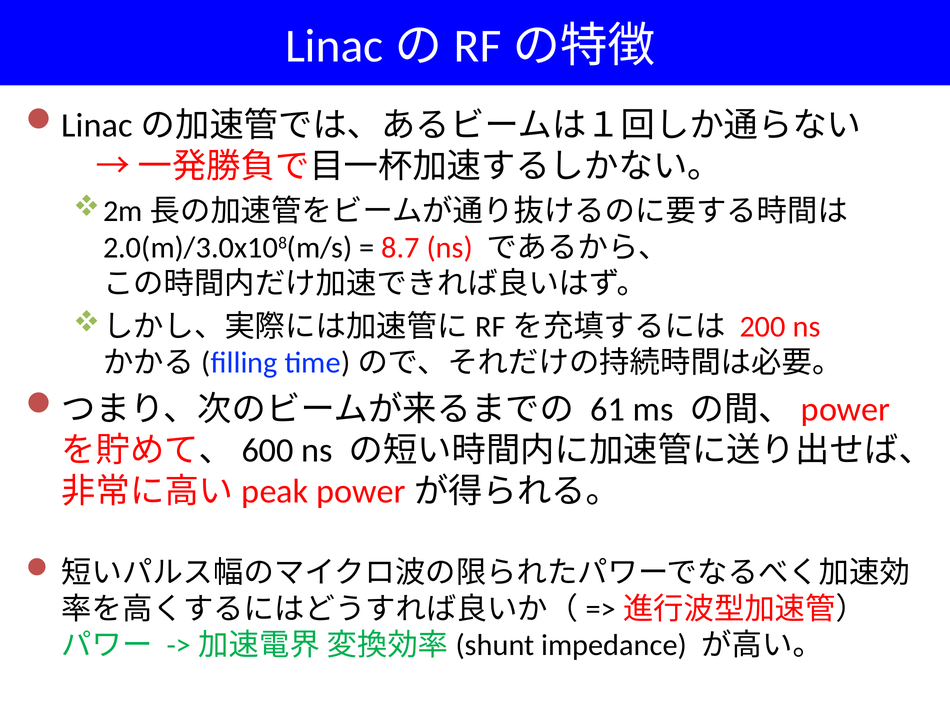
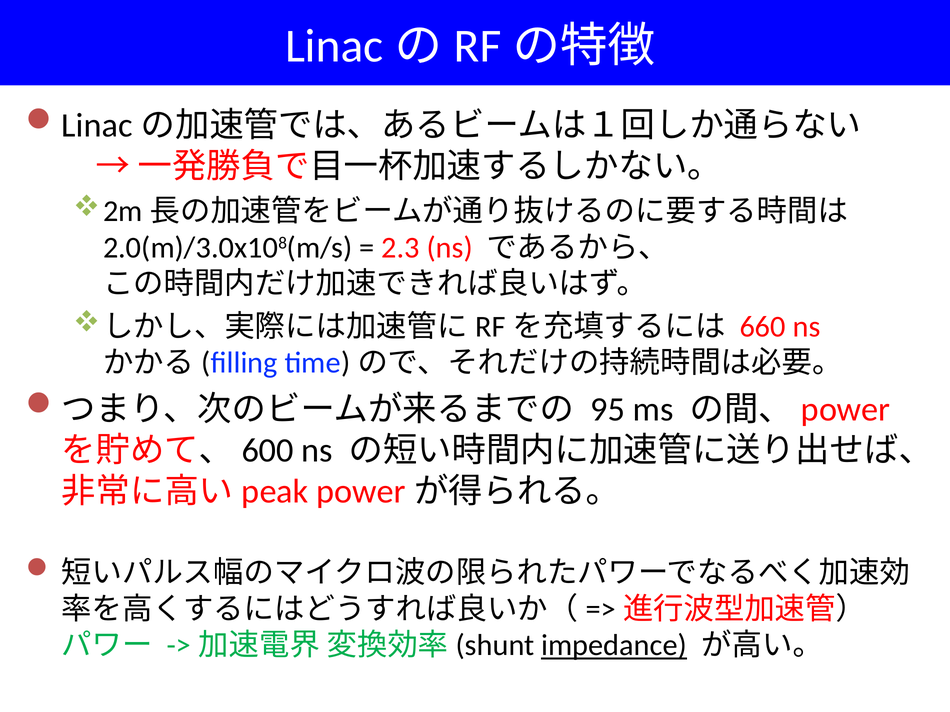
8.7: 8.7 -> 2.3
200: 200 -> 660
61: 61 -> 95
impedance underline: none -> present
